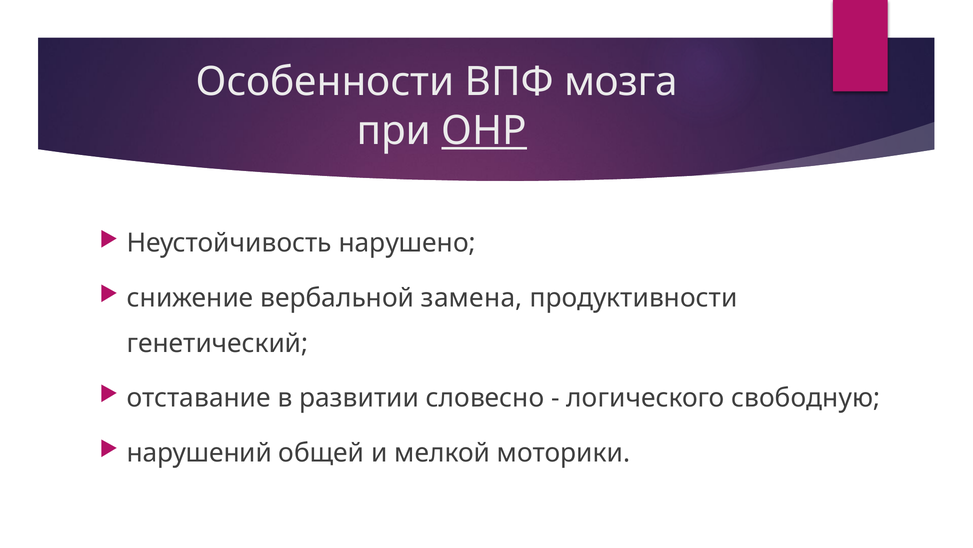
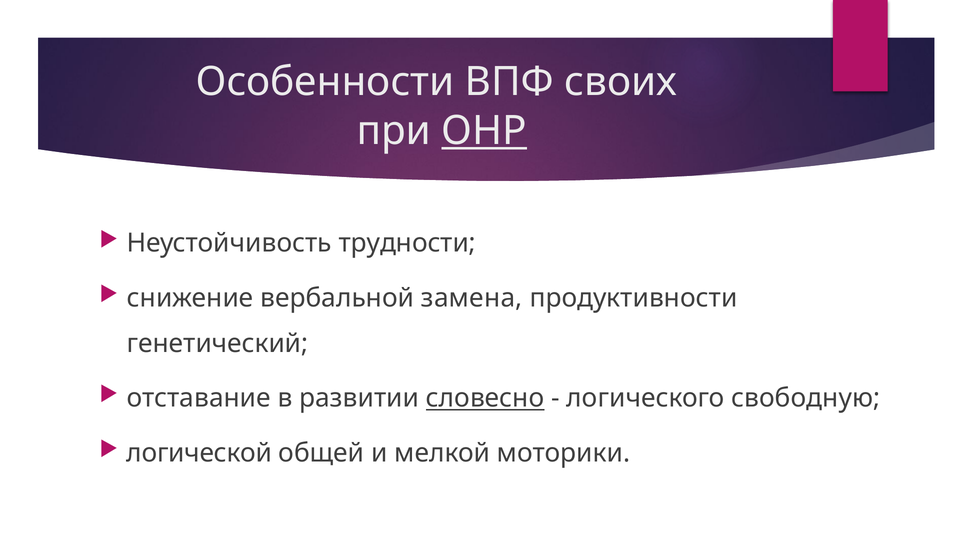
мозга: мозга -> своих
нарушено: нарушено -> трудности
словесно underline: none -> present
нарушений: нарушений -> логической
